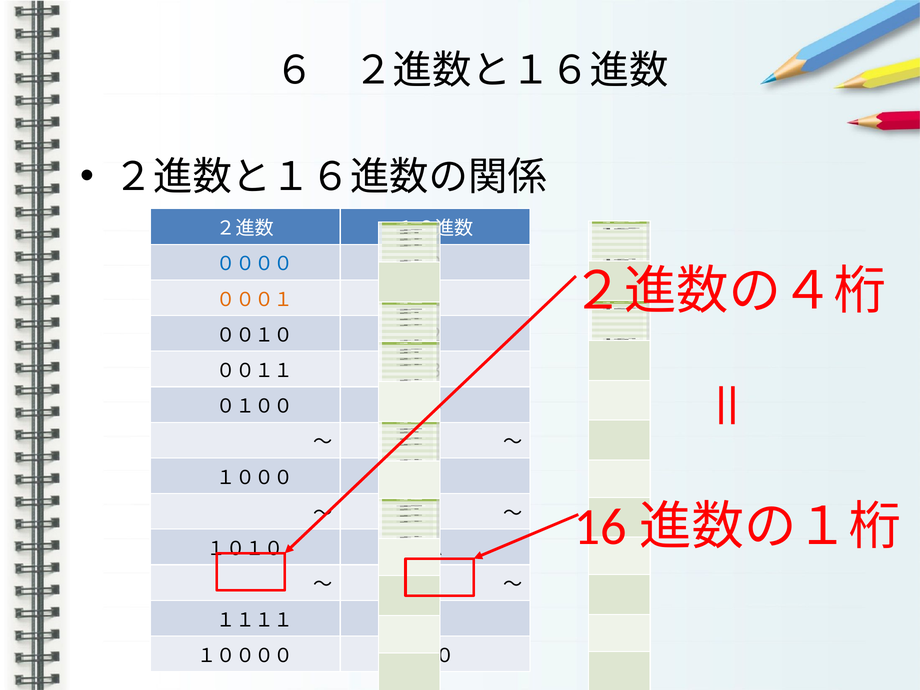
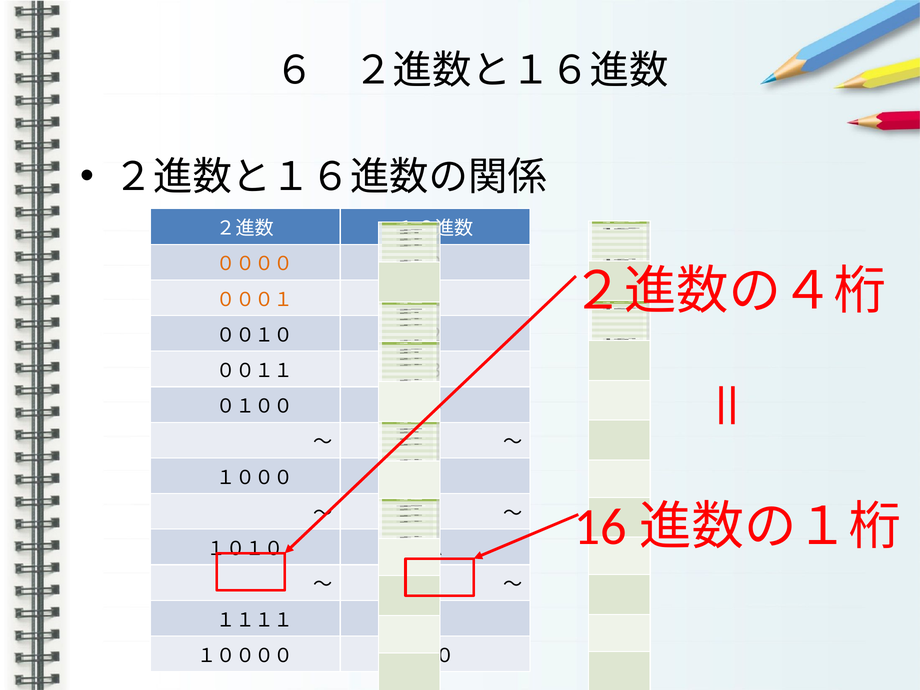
００００ colour: blue -> orange
